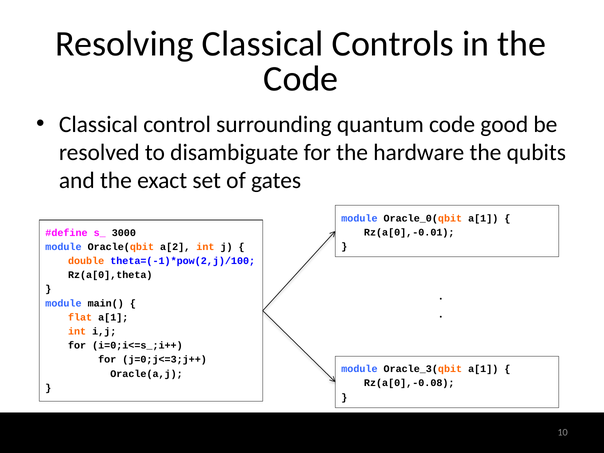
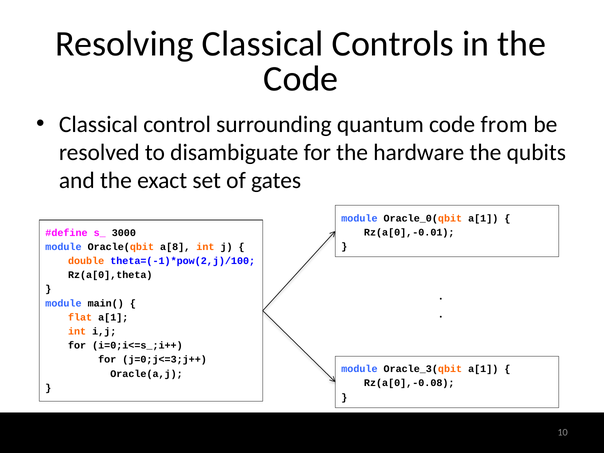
good: good -> from
a[2: a[2 -> a[8
